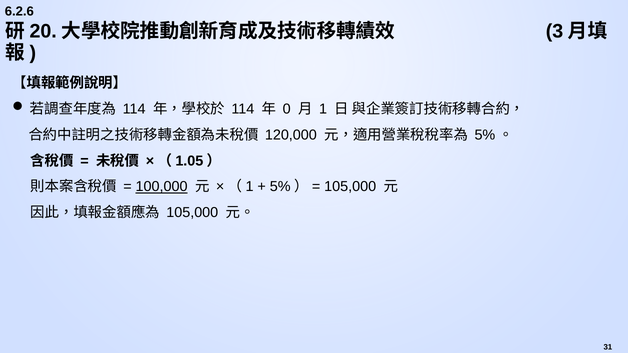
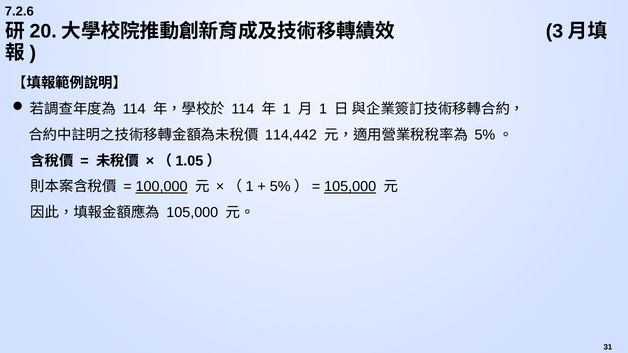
6.2.6: 6.2.6 -> 7.2.6
0 at (287, 109): 0 -> 1
120,000: 120,000 -> 114,442
105,000 at (350, 187) underline: none -> present
